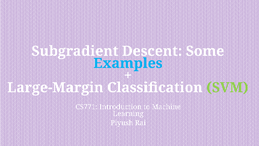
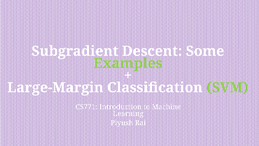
Examples colour: light blue -> light green
